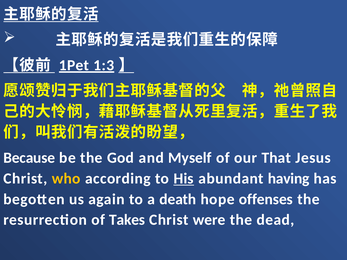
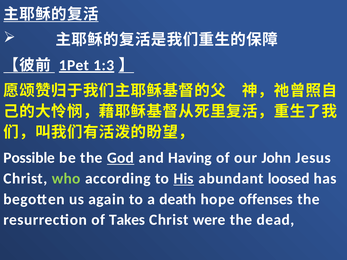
Because: Because -> Possible
God underline: none -> present
Myself: Myself -> Having
That: That -> John
who colour: yellow -> light green
having: having -> loosed
